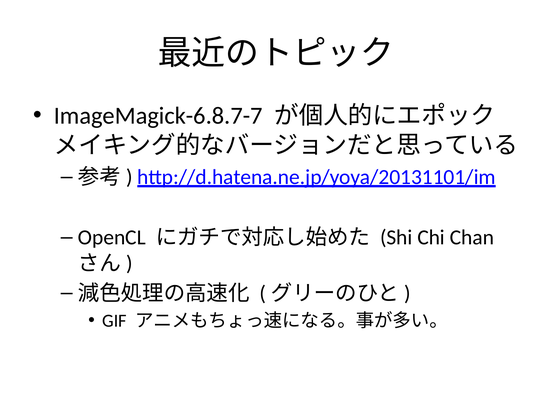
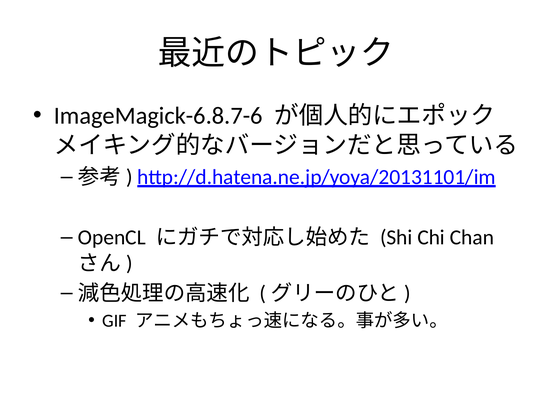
ImageMagick-6.8.7-7: ImageMagick-6.8.7-7 -> ImageMagick-6.8.7-6
